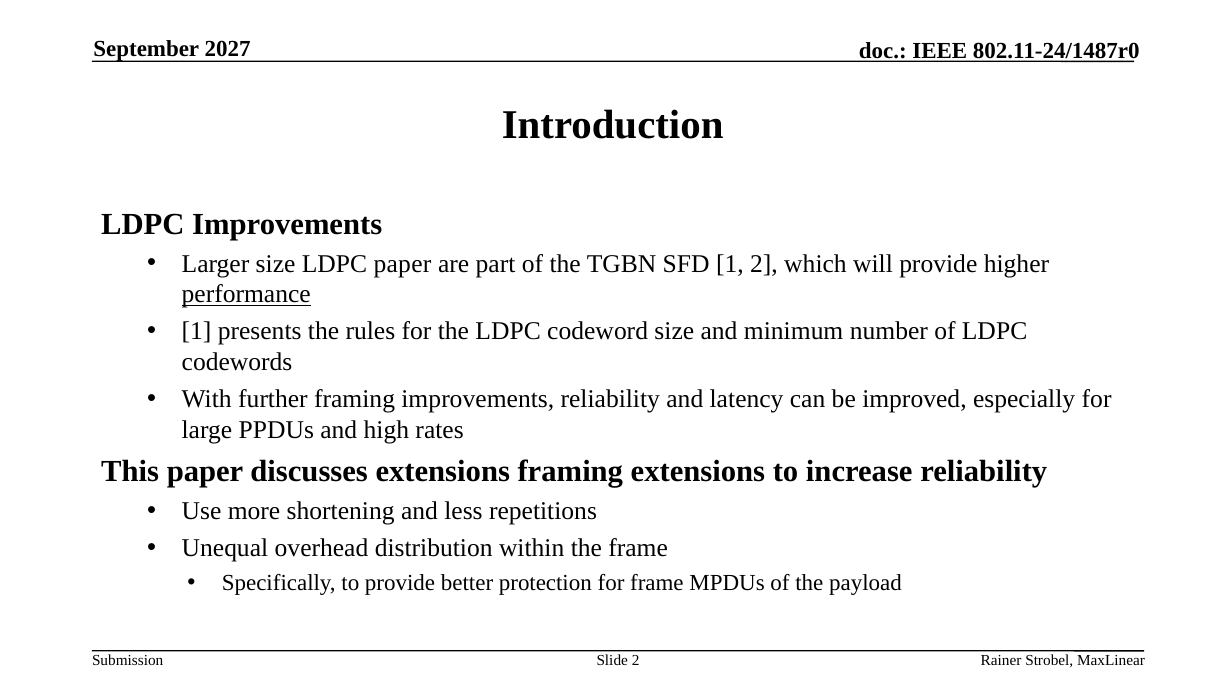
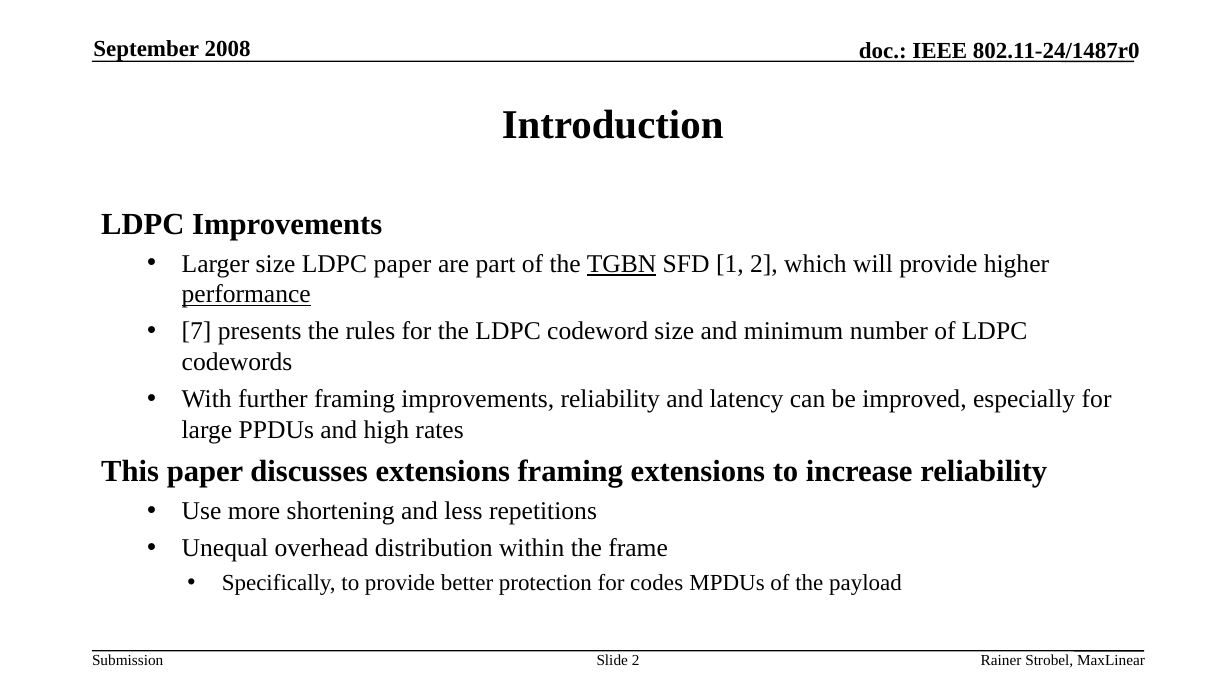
2027: 2027 -> 2008
TGBN underline: none -> present
1 at (197, 332): 1 -> 7
for frame: frame -> codes
